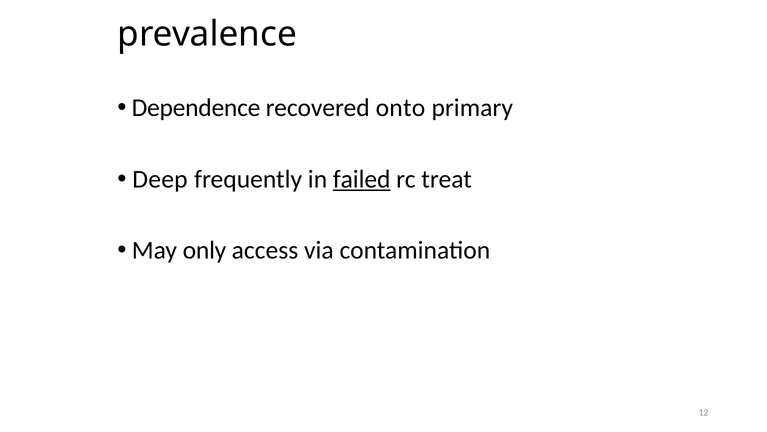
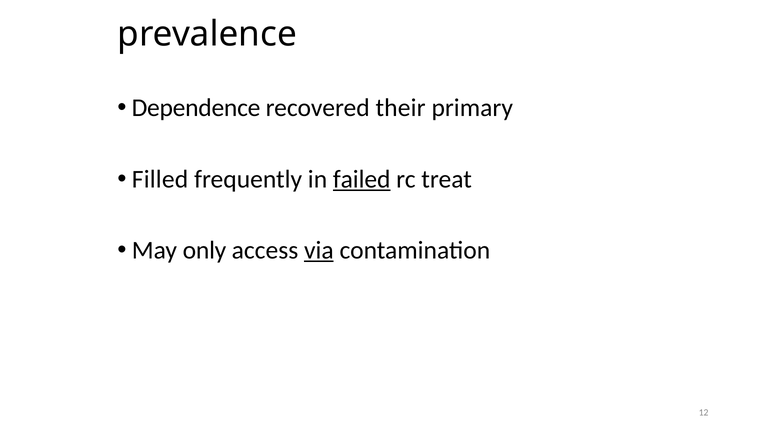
onto: onto -> their
Deep: Deep -> Filled
via underline: none -> present
